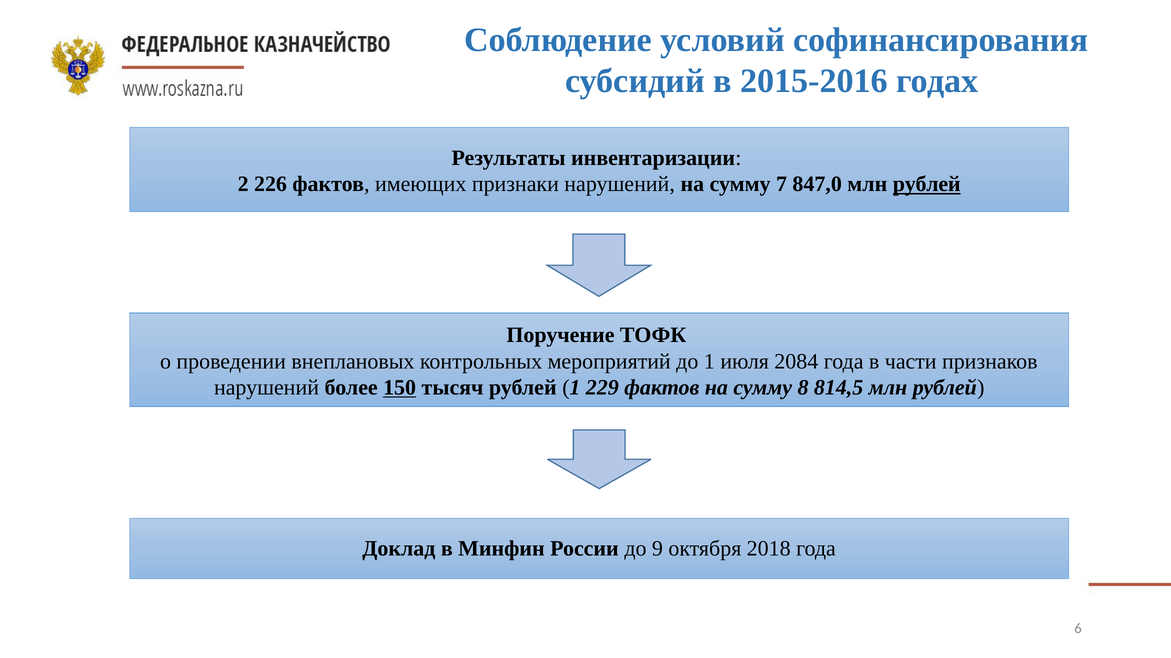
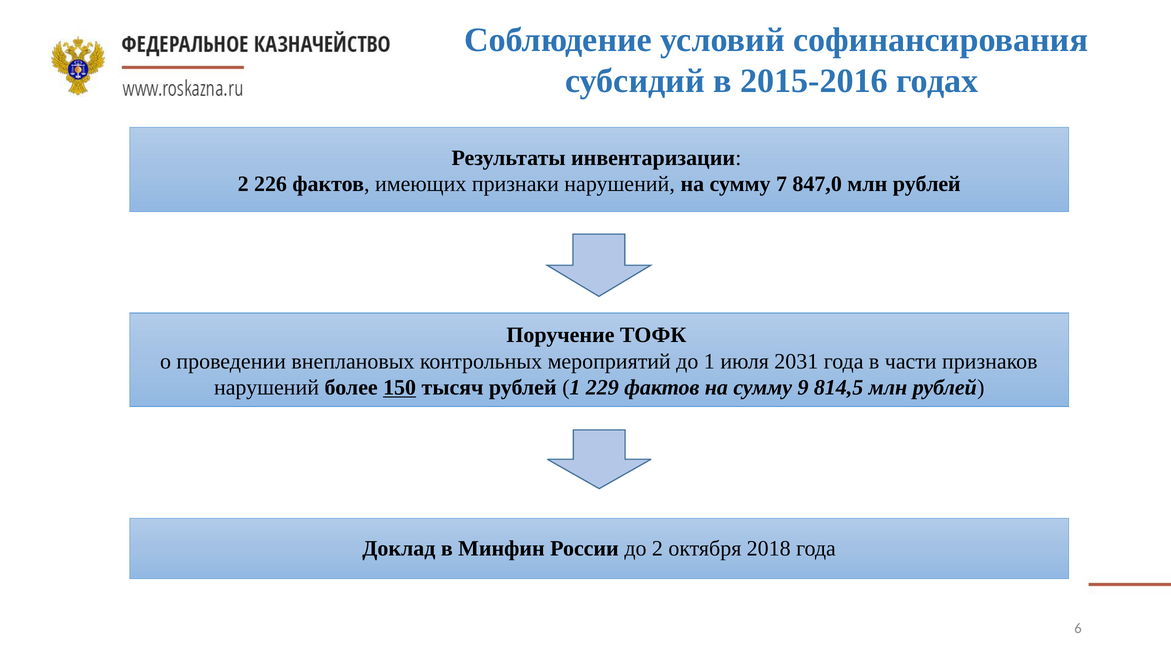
рублей at (927, 184) underline: present -> none
2084: 2084 -> 2031
8: 8 -> 9
до 9: 9 -> 2
